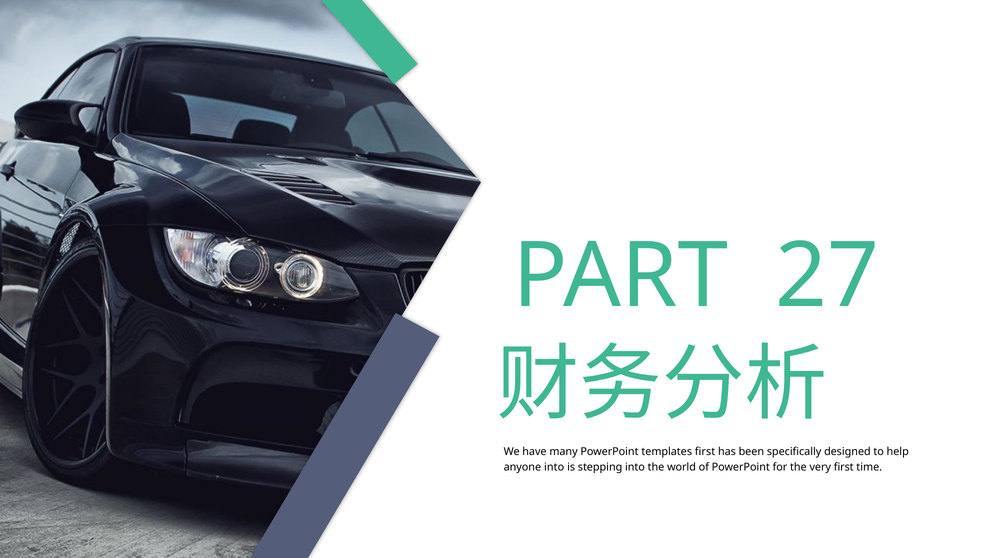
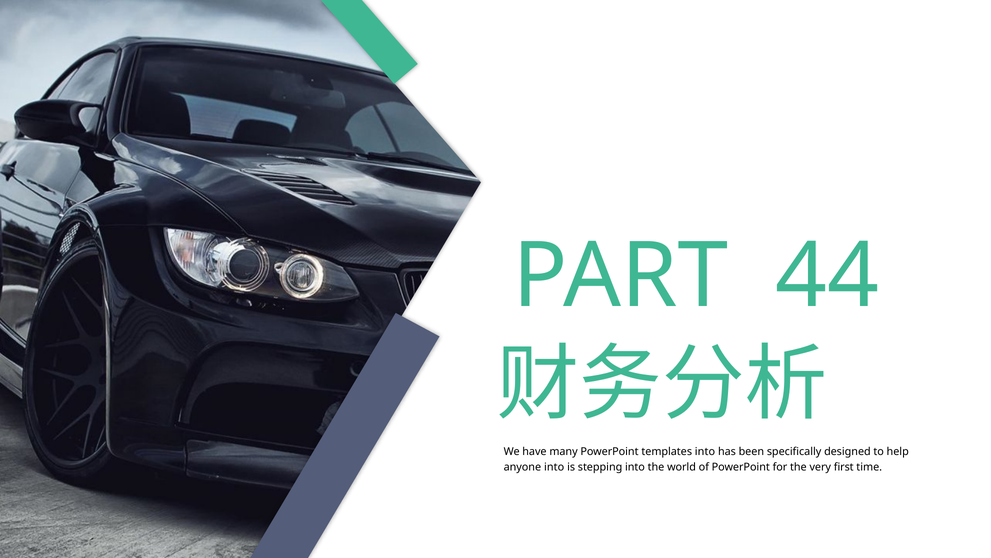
27: 27 -> 44
templates first: first -> into
